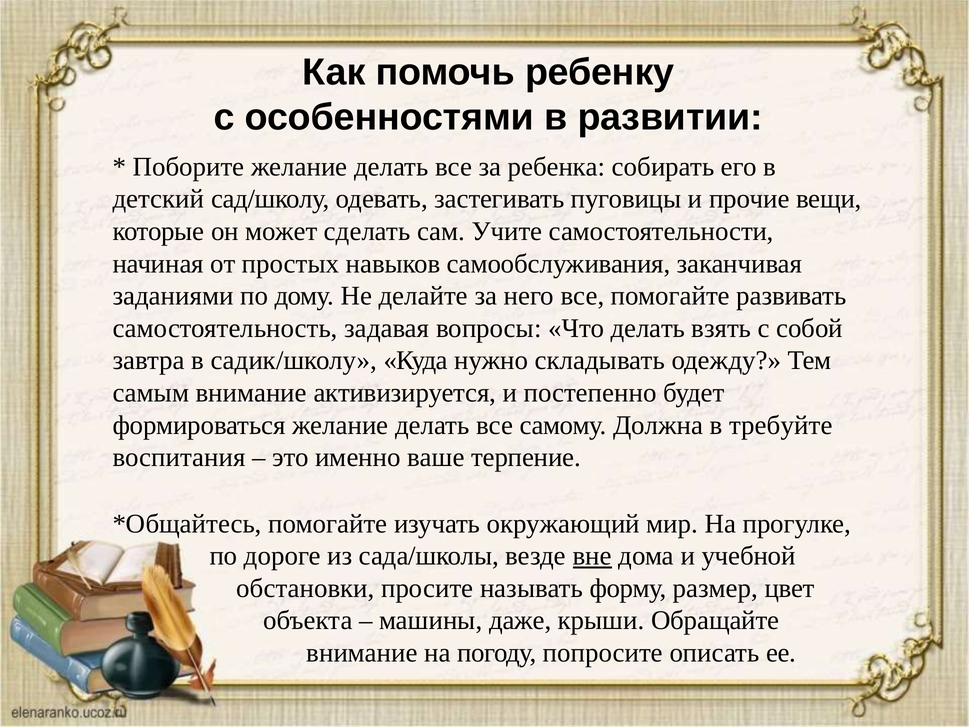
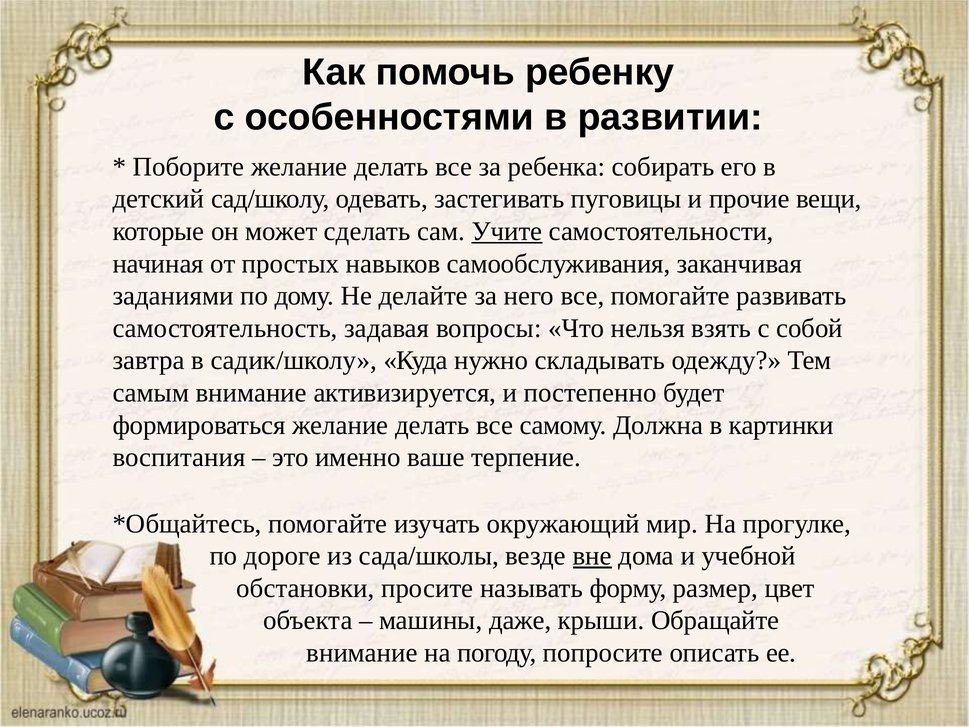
Учите underline: none -> present
Что делать: делать -> нельзя
требуйте: требуйте -> картинки
